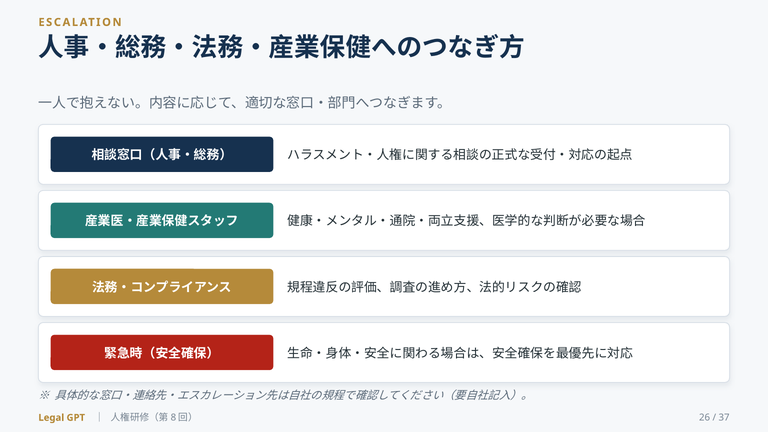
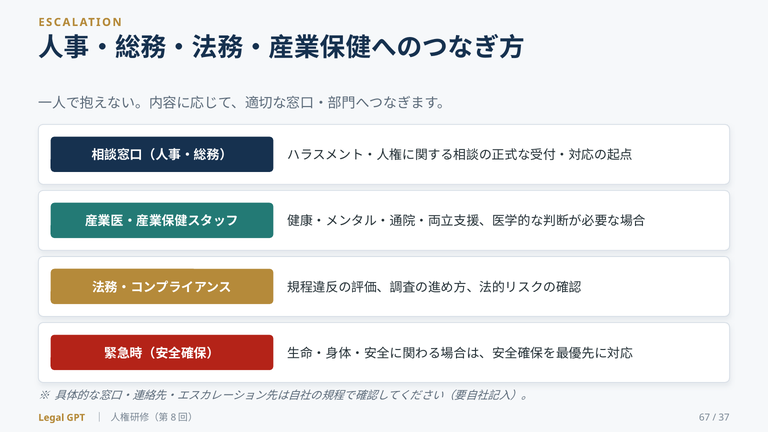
26: 26 -> 67
